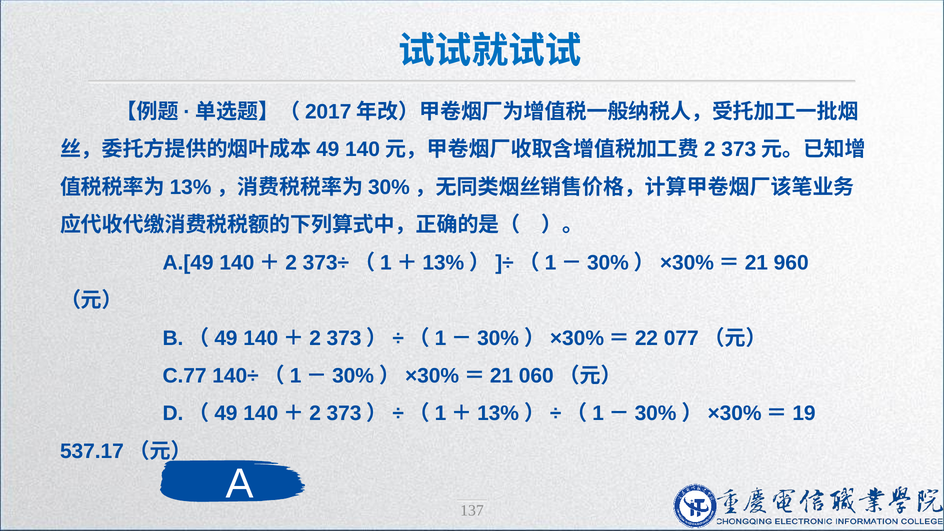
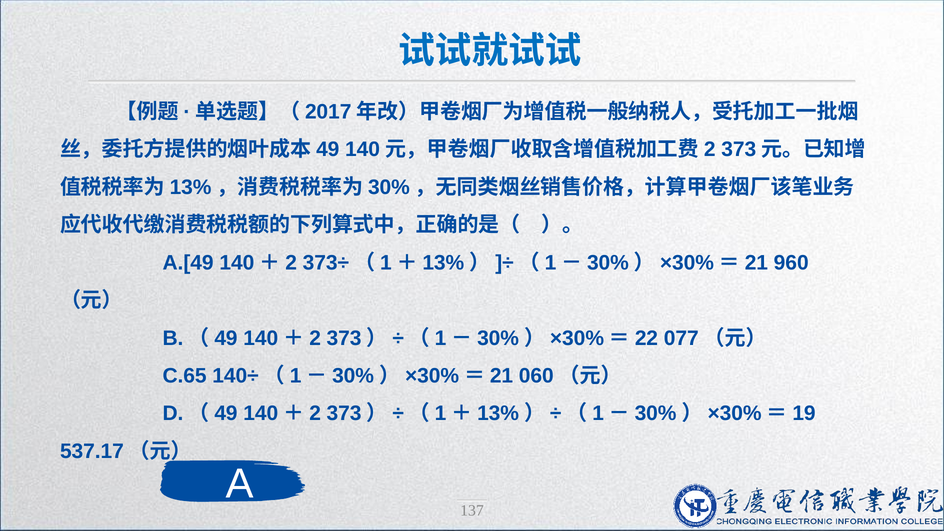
C.77: C.77 -> C.65
